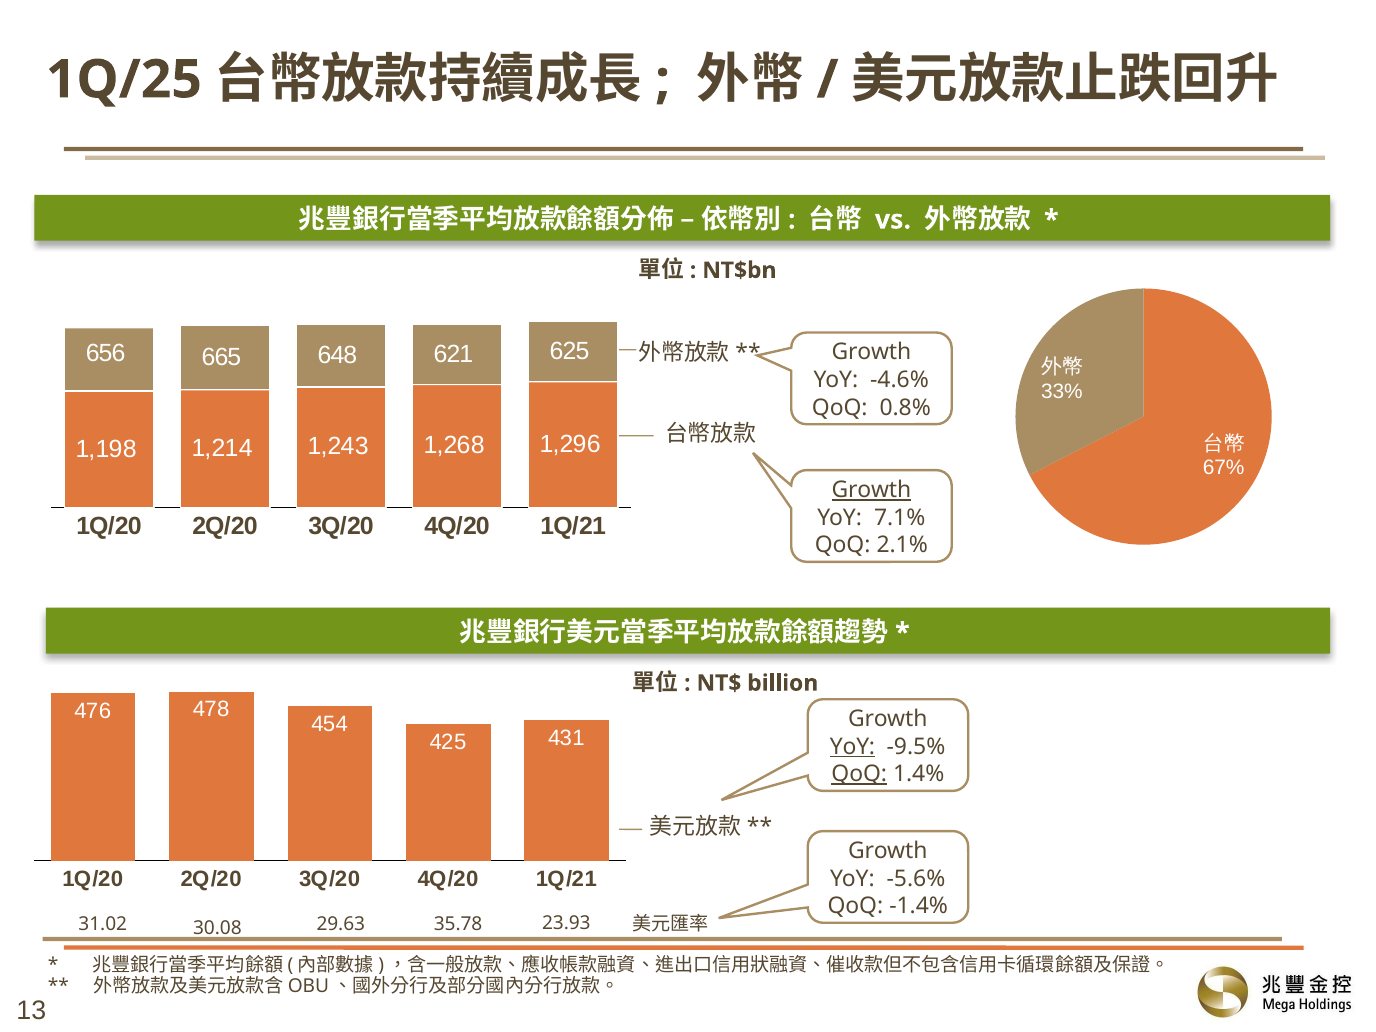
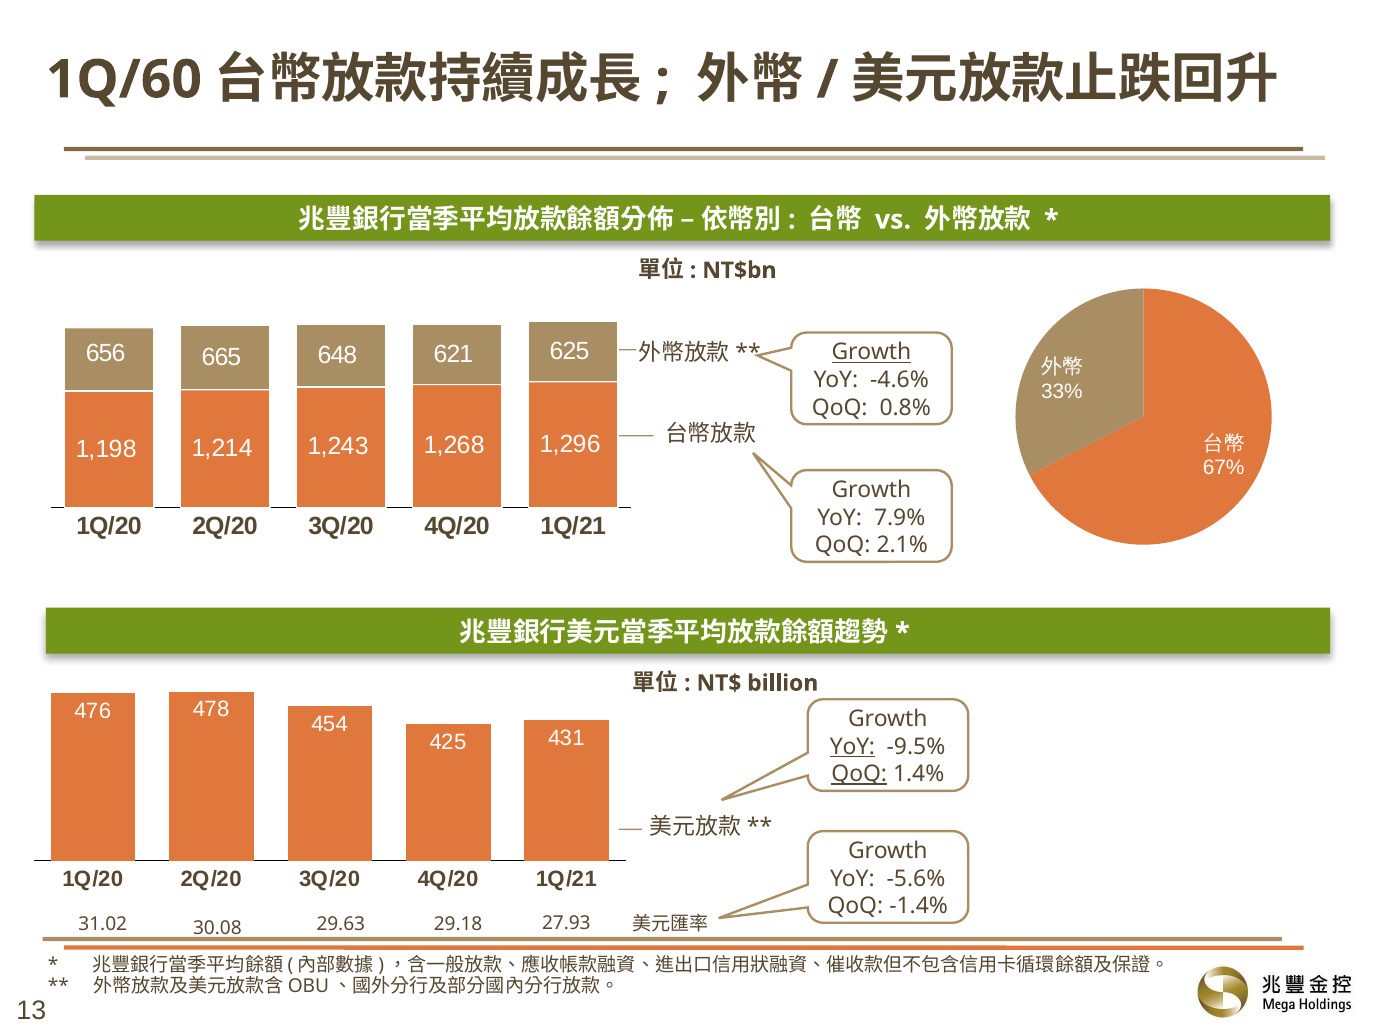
1Q/25: 1Q/25 -> 1Q/60
Growth at (871, 352) underline: none -> present
Growth at (871, 490) underline: present -> none
7.1%: 7.1% -> 7.9%
23.93: 23.93 -> 27.93
35.78: 35.78 -> 29.18
